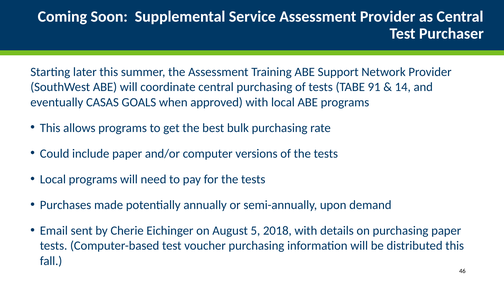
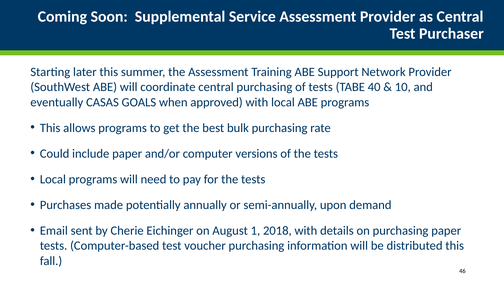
91: 91 -> 40
14: 14 -> 10
5: 5 -> 1
